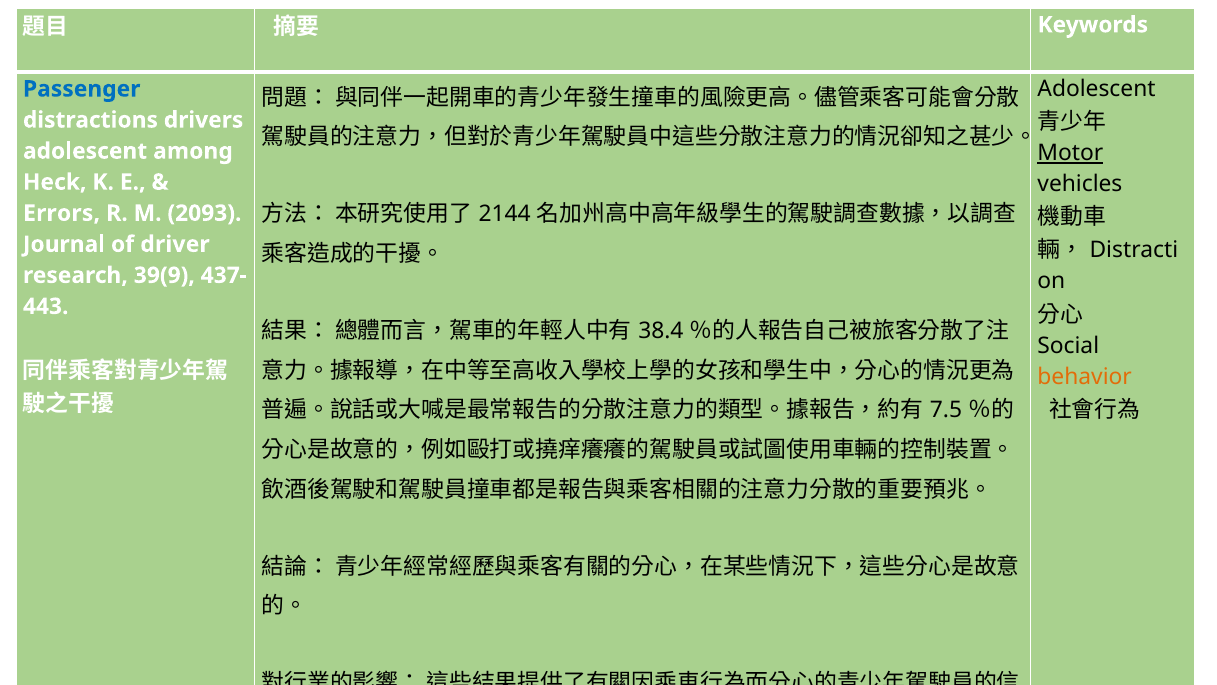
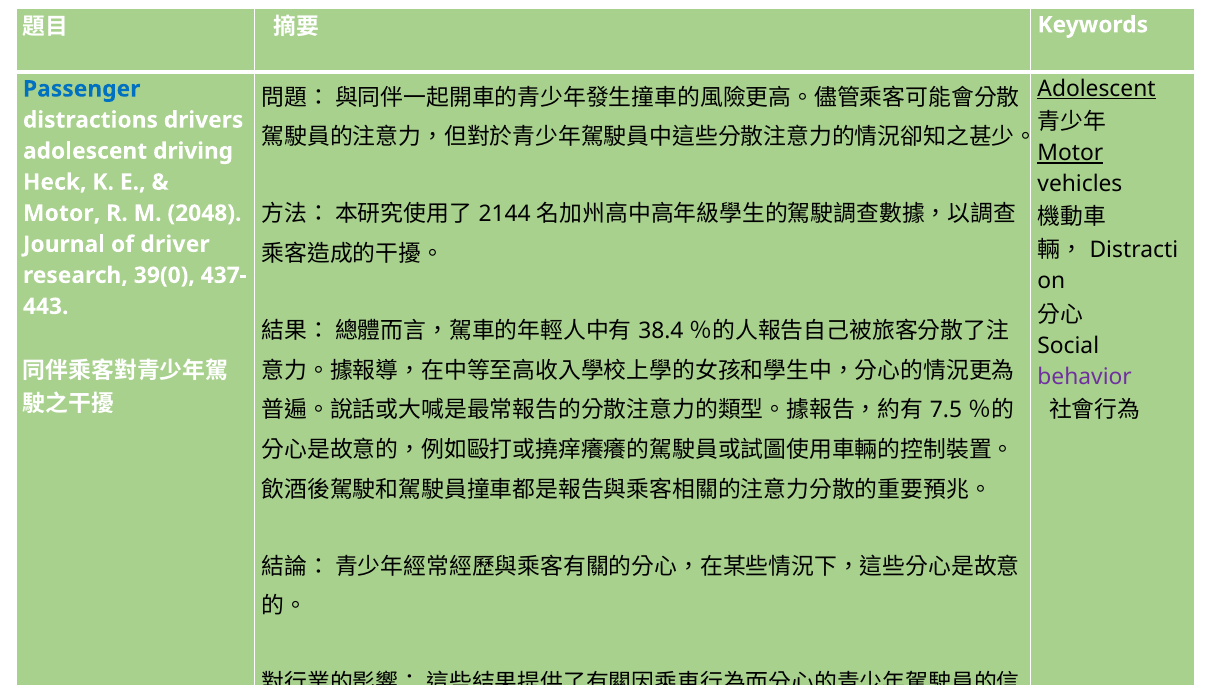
Adolescent at (1097, 89) underline: none -> present
among: among -> driving
Errors at (62, 213): Errors -> Motor
2093: 2093 -> 2048
39(9: 39(9 -> 39(0
behavior colour: orange -> purple
